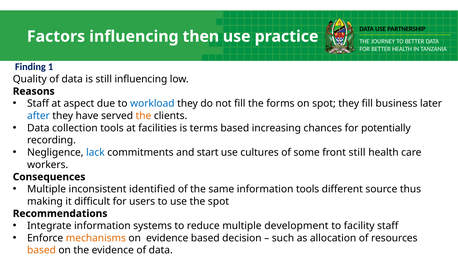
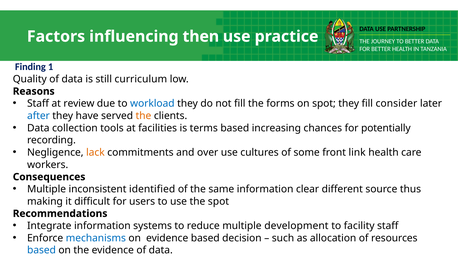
still influencing: influencing -> curriculum
aspect: aspect -> review
business: business -> consider
lack colour: blue -> orange
start: start -> over
front still: still -> link
information tools: tools -> clear
mechanisms colour: orange -> blue
based at (41, 250) colour: orange -> blue
